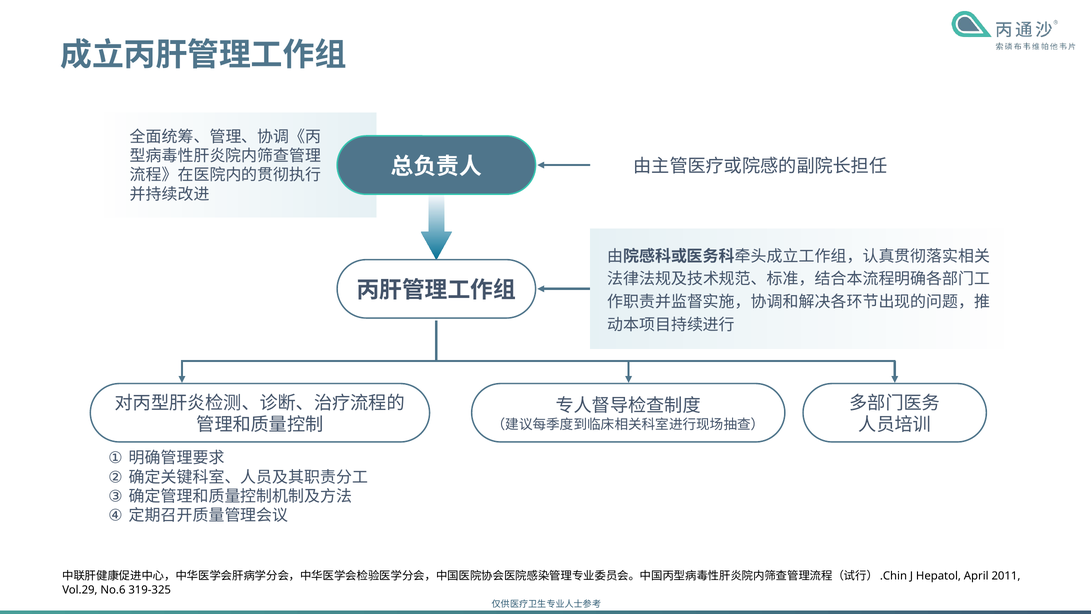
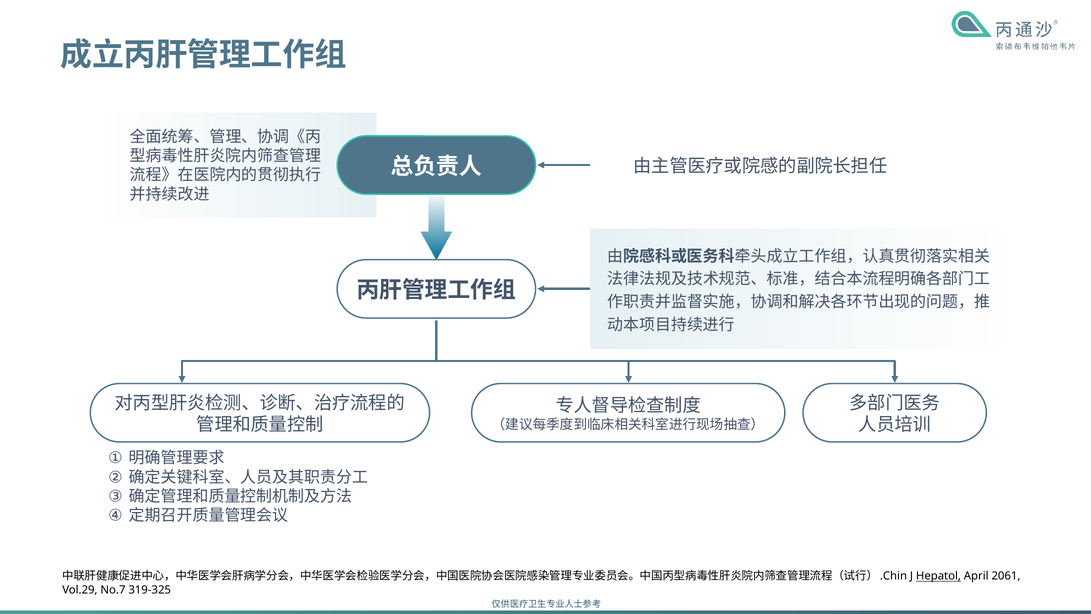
Hepatol underline: none -> present
2011: 2011 -> 2061
No.6: No.6 -> No.7
